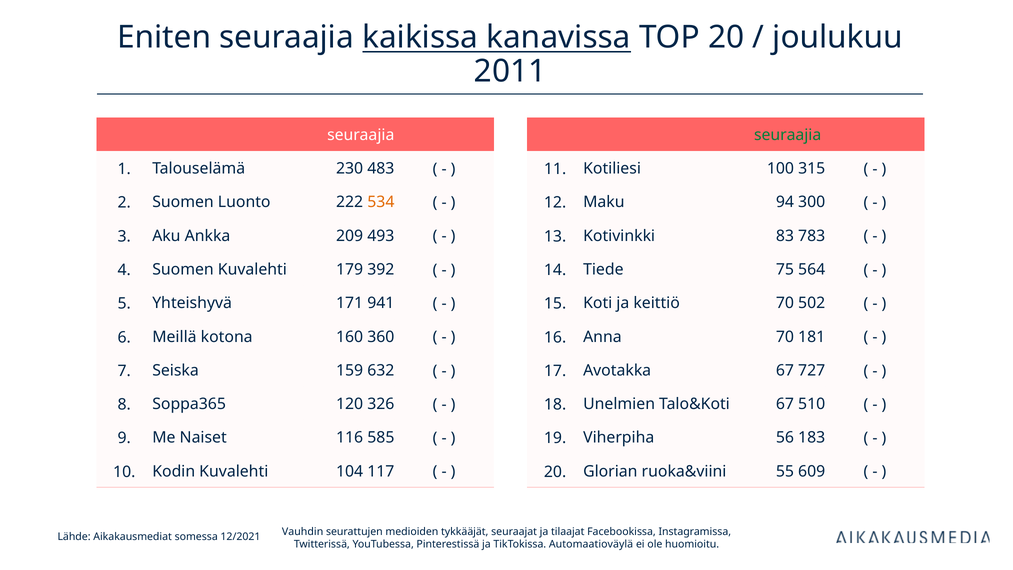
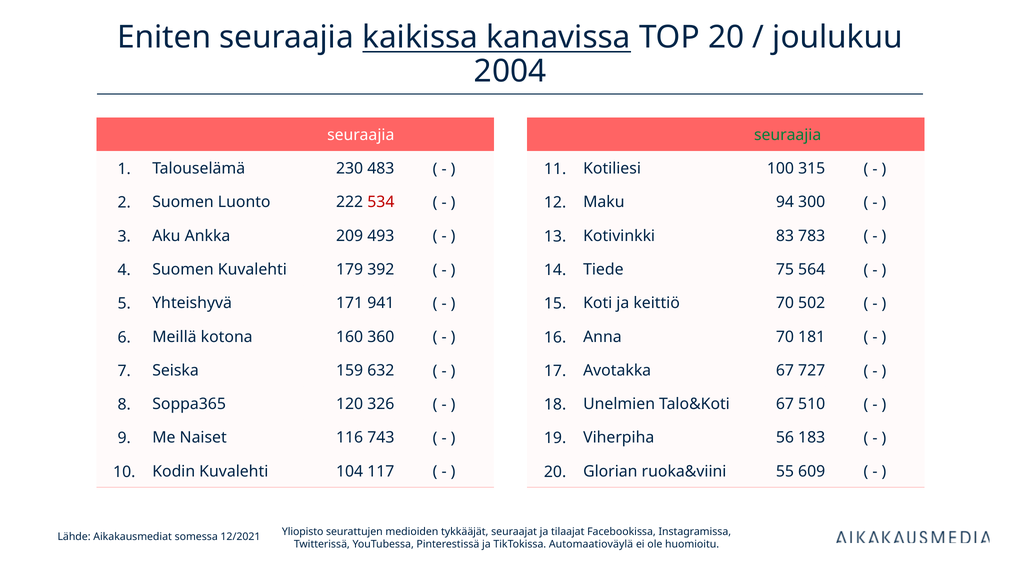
2011: 2011 -> 2004
534 colour: orange -> red
585: 585 -> 743
Vauhdin: Vauhdin -> Yliopisto
